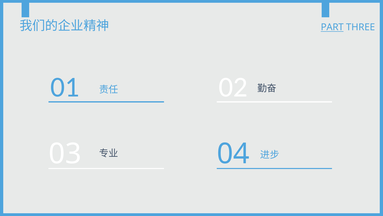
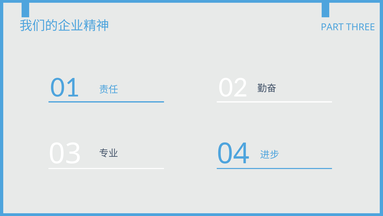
PART underline: present -> none
